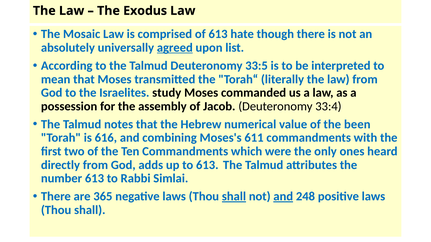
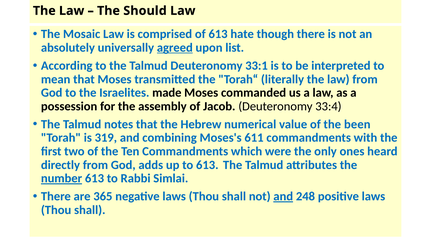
Exodus: Exodus -> Should
33:5: 33:5 -> 33:1
study: study -> made
616: 616 -> 319
number underline: none -> present
shall at (234, 197) underline: present -> none
